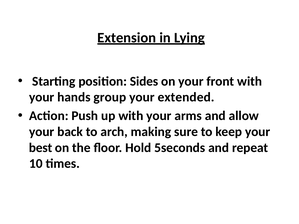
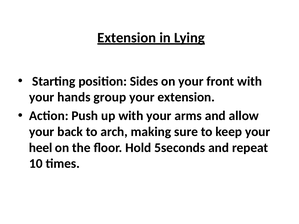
your extended: extended -> extension
best: best -> heel
